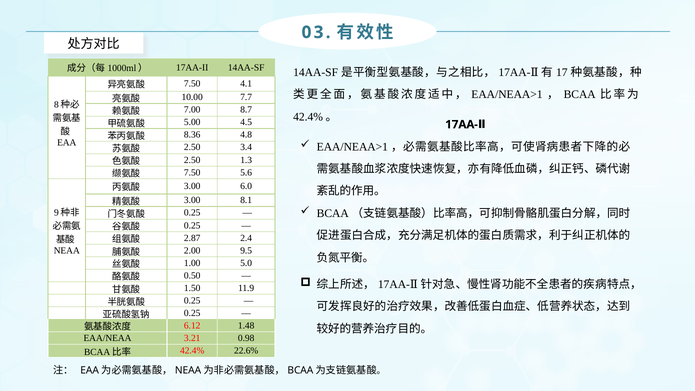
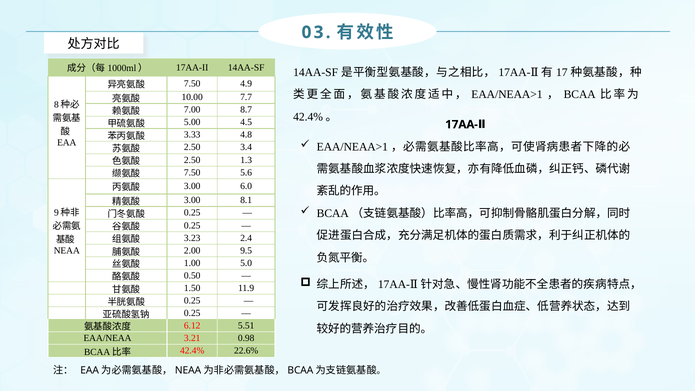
4.1: 4.1 -> 4.9
8.36: 8.36 -> 3.33
2.87: 2.87 -> 3.23
1.48: 1.48 -> 5.51
